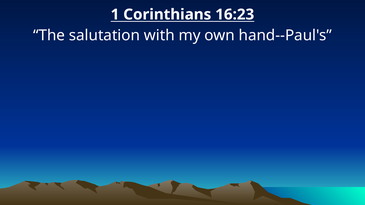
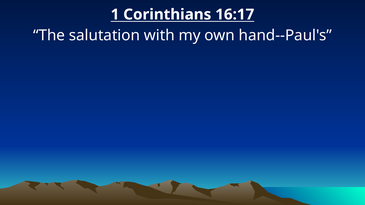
16:23: 16:23 -> 16:17
